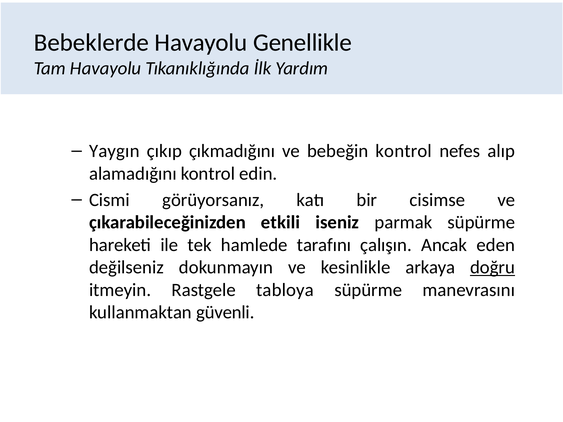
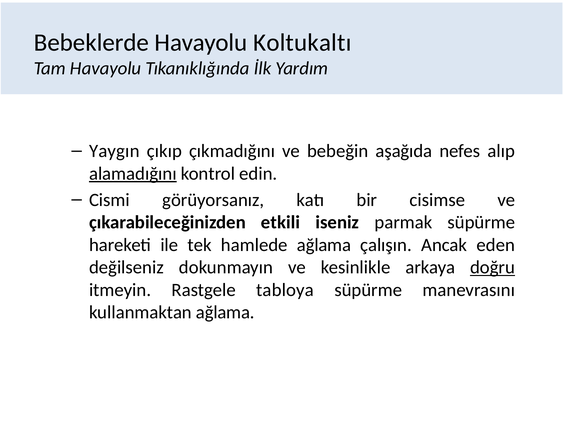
Genellikle: Genellikle -> Koltukaltı
bebeğin kontrol: kontrol -> aşağıda
alamadığını underline: none -> present
hamlede tarafını: tarafını -> ağlama
kullanmaktan güvenli: güvenli -> ağlama
